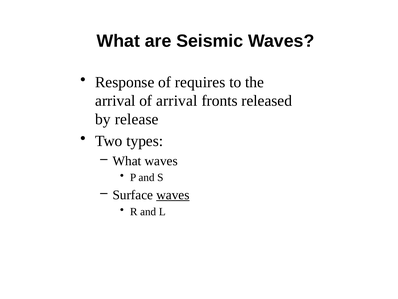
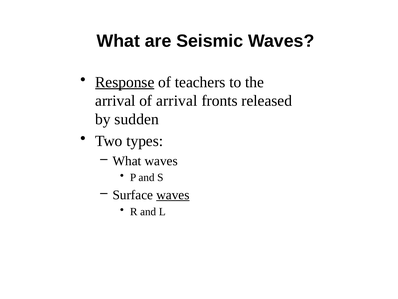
Response underline: none -> present
requires: requires -> teachers
release: release -> sudden
